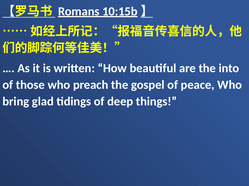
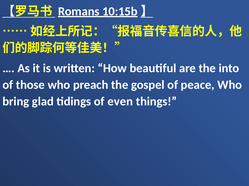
deep: deep -> even
